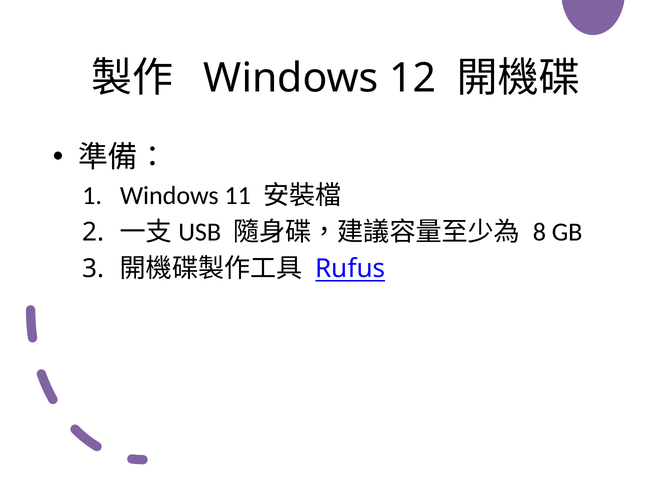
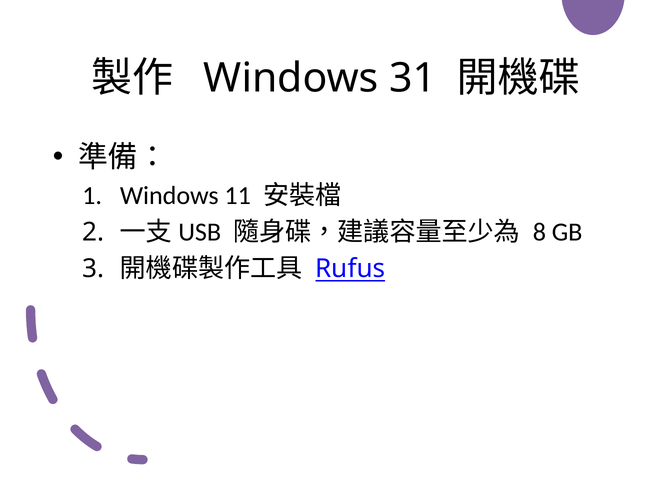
12: 12 -> 31
